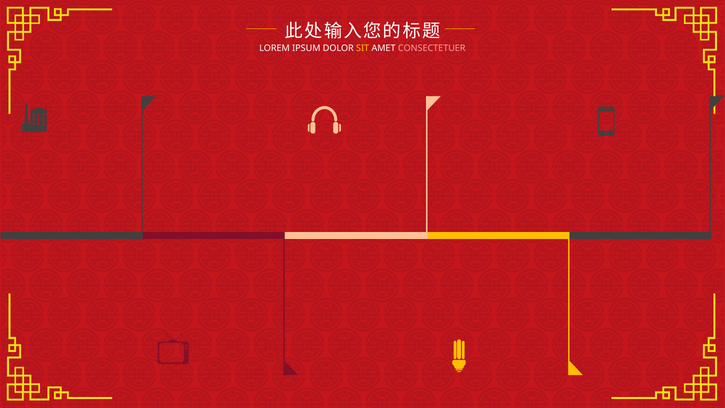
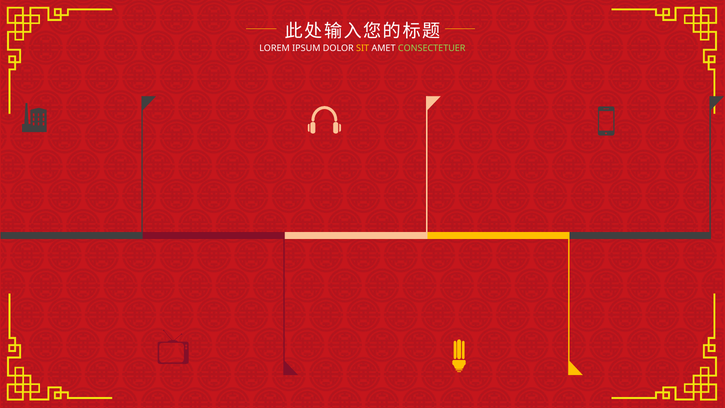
CONSECTETUER colour: pink -> light green
